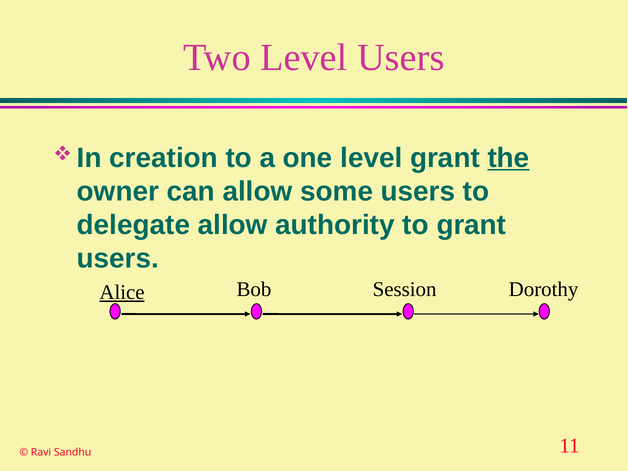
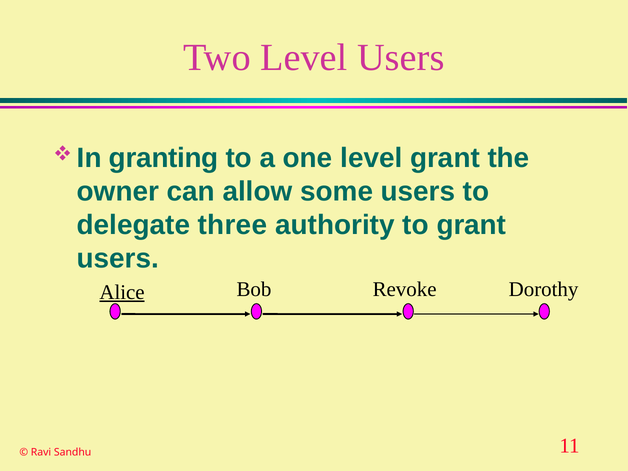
creation: creation -> granting
the underline: present -> none
delegate allow: allow -> three
Session: Session -> Revoke
